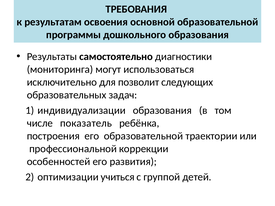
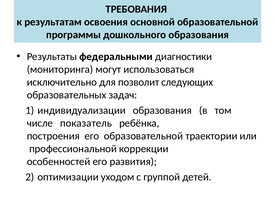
самостоятельно: самостоятельно -> федеральными
учиться: учиться -> уходом
